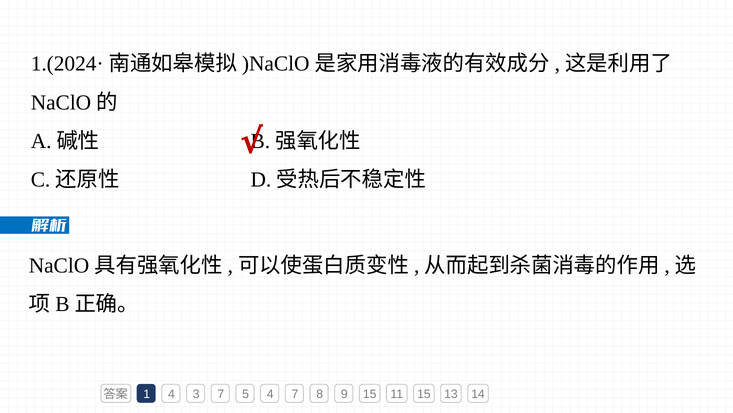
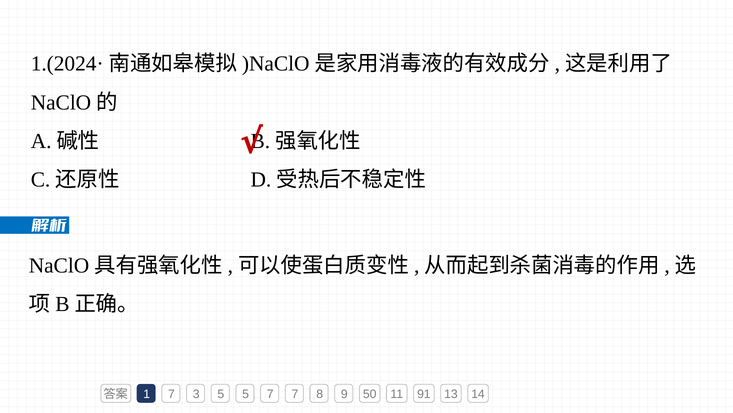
1 4: 4 -> 7
3 7: 7 -> 5
5 4: 4 -> 7
9 15: 15 -> 50
11 15: 15 -> 91
